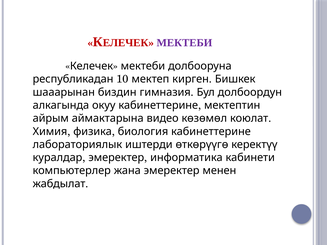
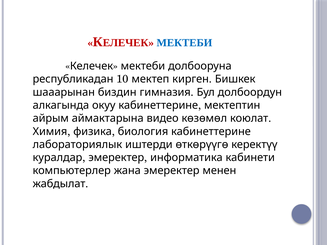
МЕКТЕБИ at (184, 43) colour: purple -> blue
